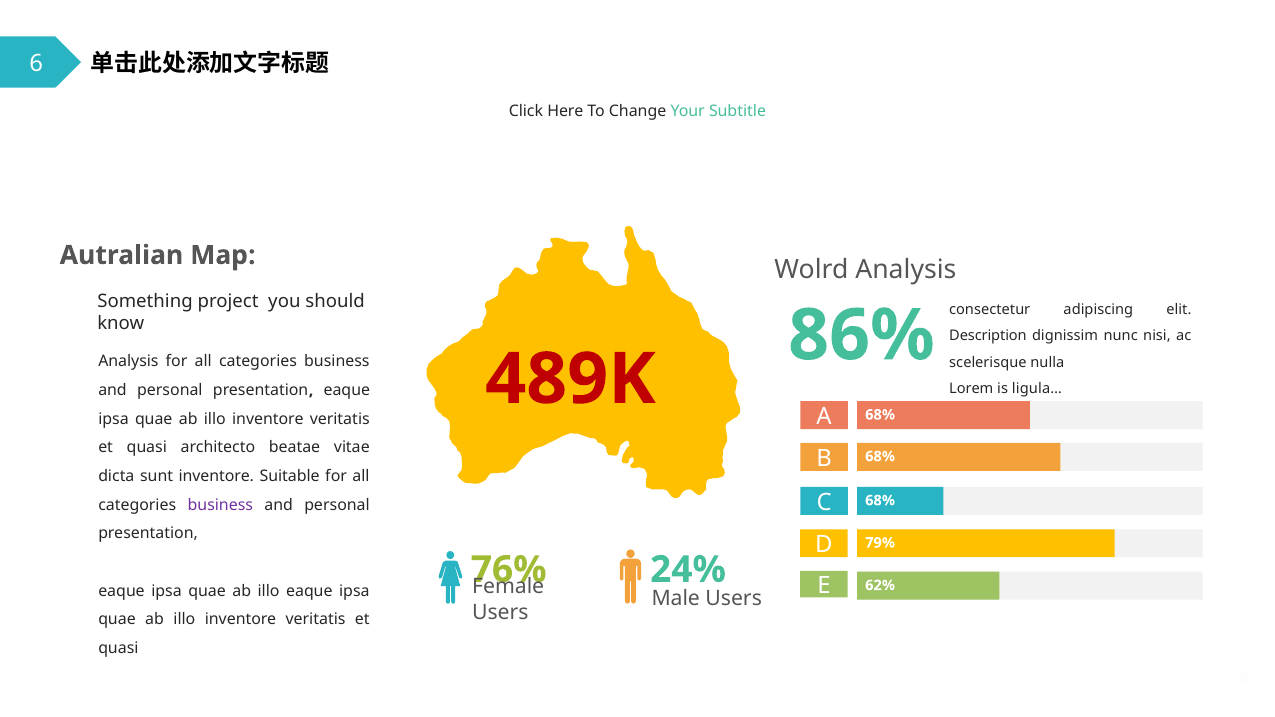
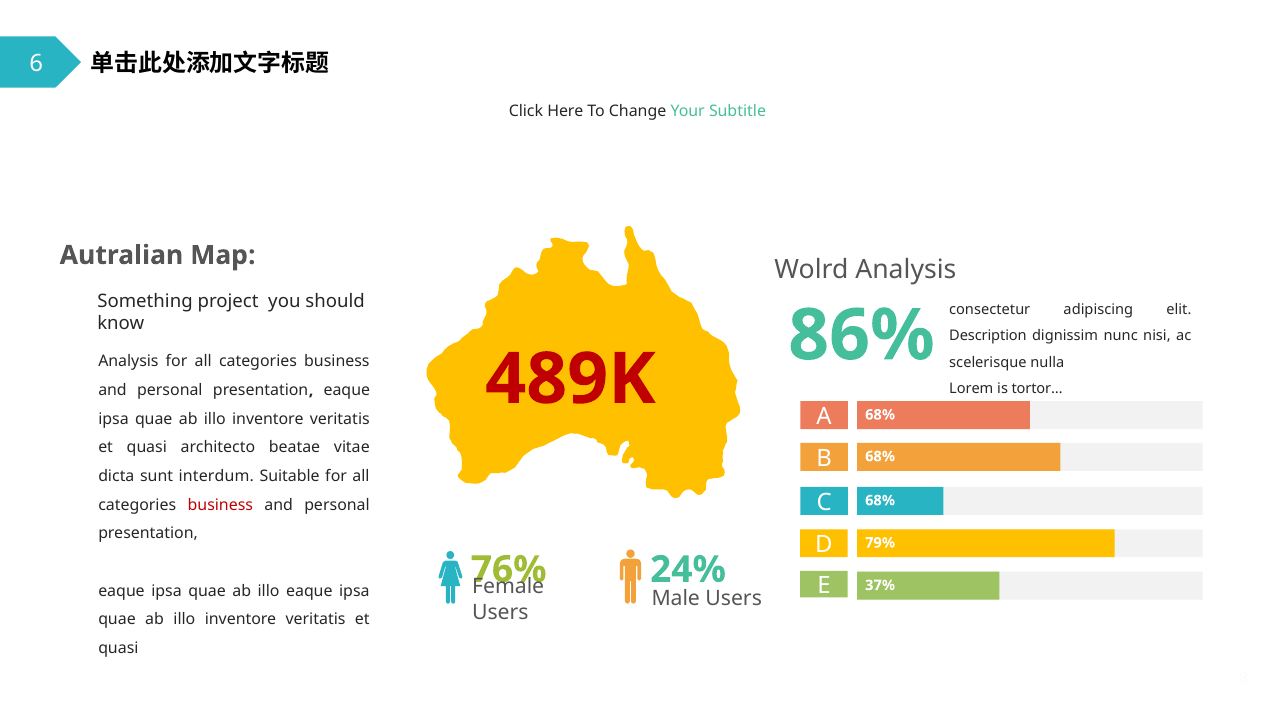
ligula…: ligula… -> tortor…
sunt inventore: inventore -> interdum
business at (220, 505) colour: purple -> red
62%: 62% -> 37%
